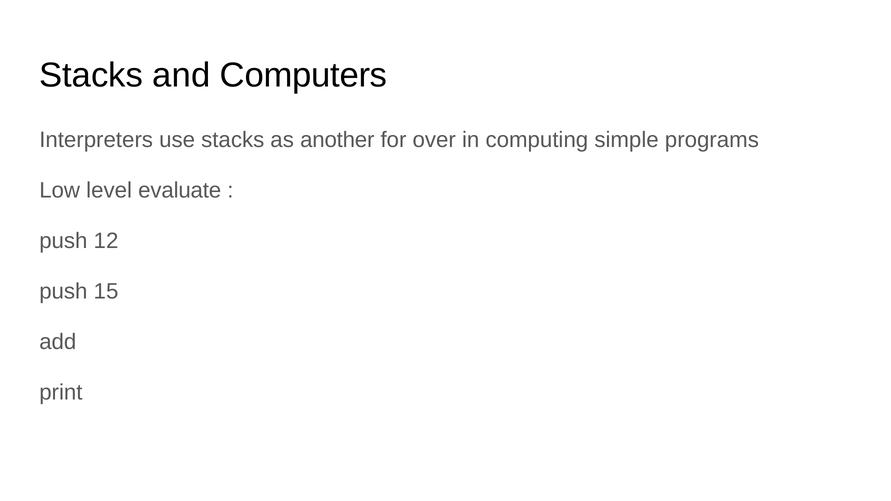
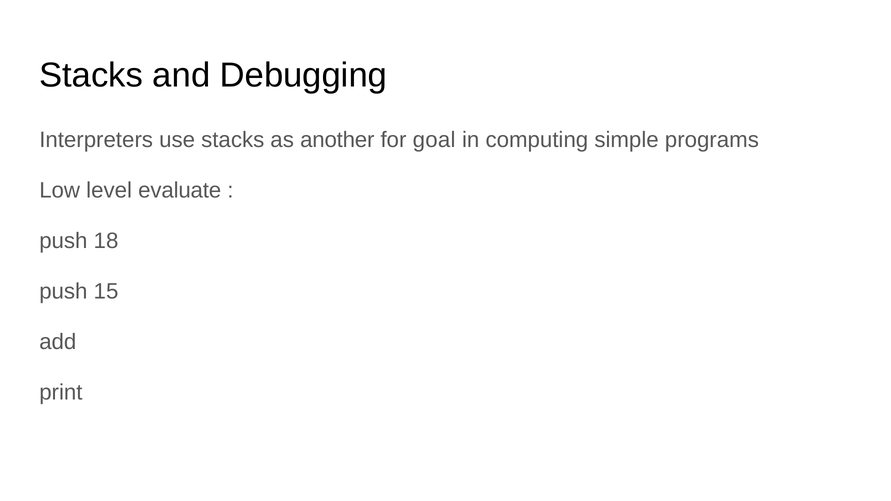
Computers: Computers -> Debugging
over: over -> goal
12: 12 -> 18
